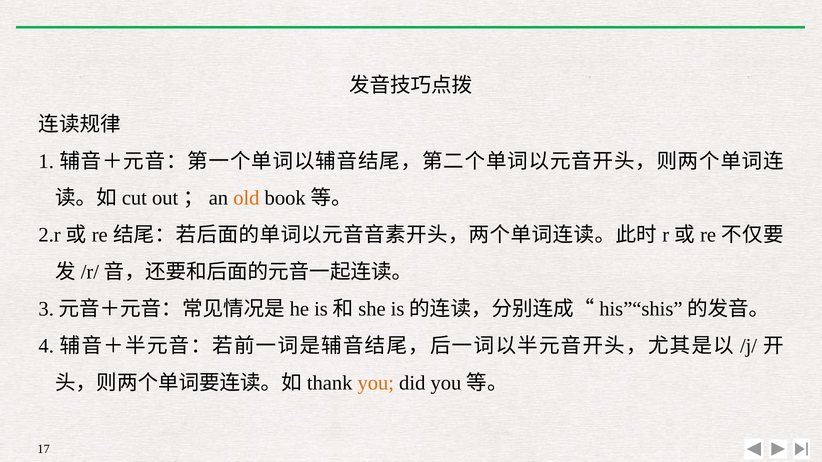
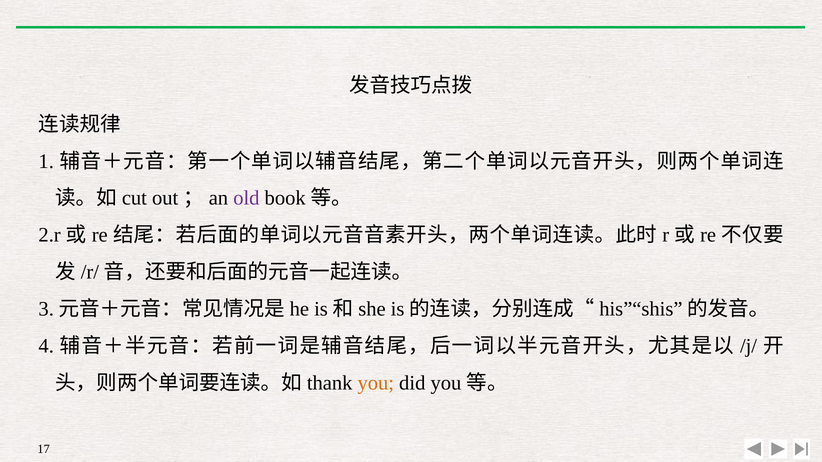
old colour: orange -> purple
